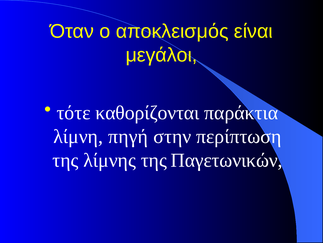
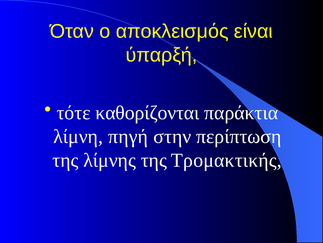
μεγάλοι: μεγάλοι -> ύπαρξή
Παγετωνικών: Παγετωνικών -> Τρομακτικής
